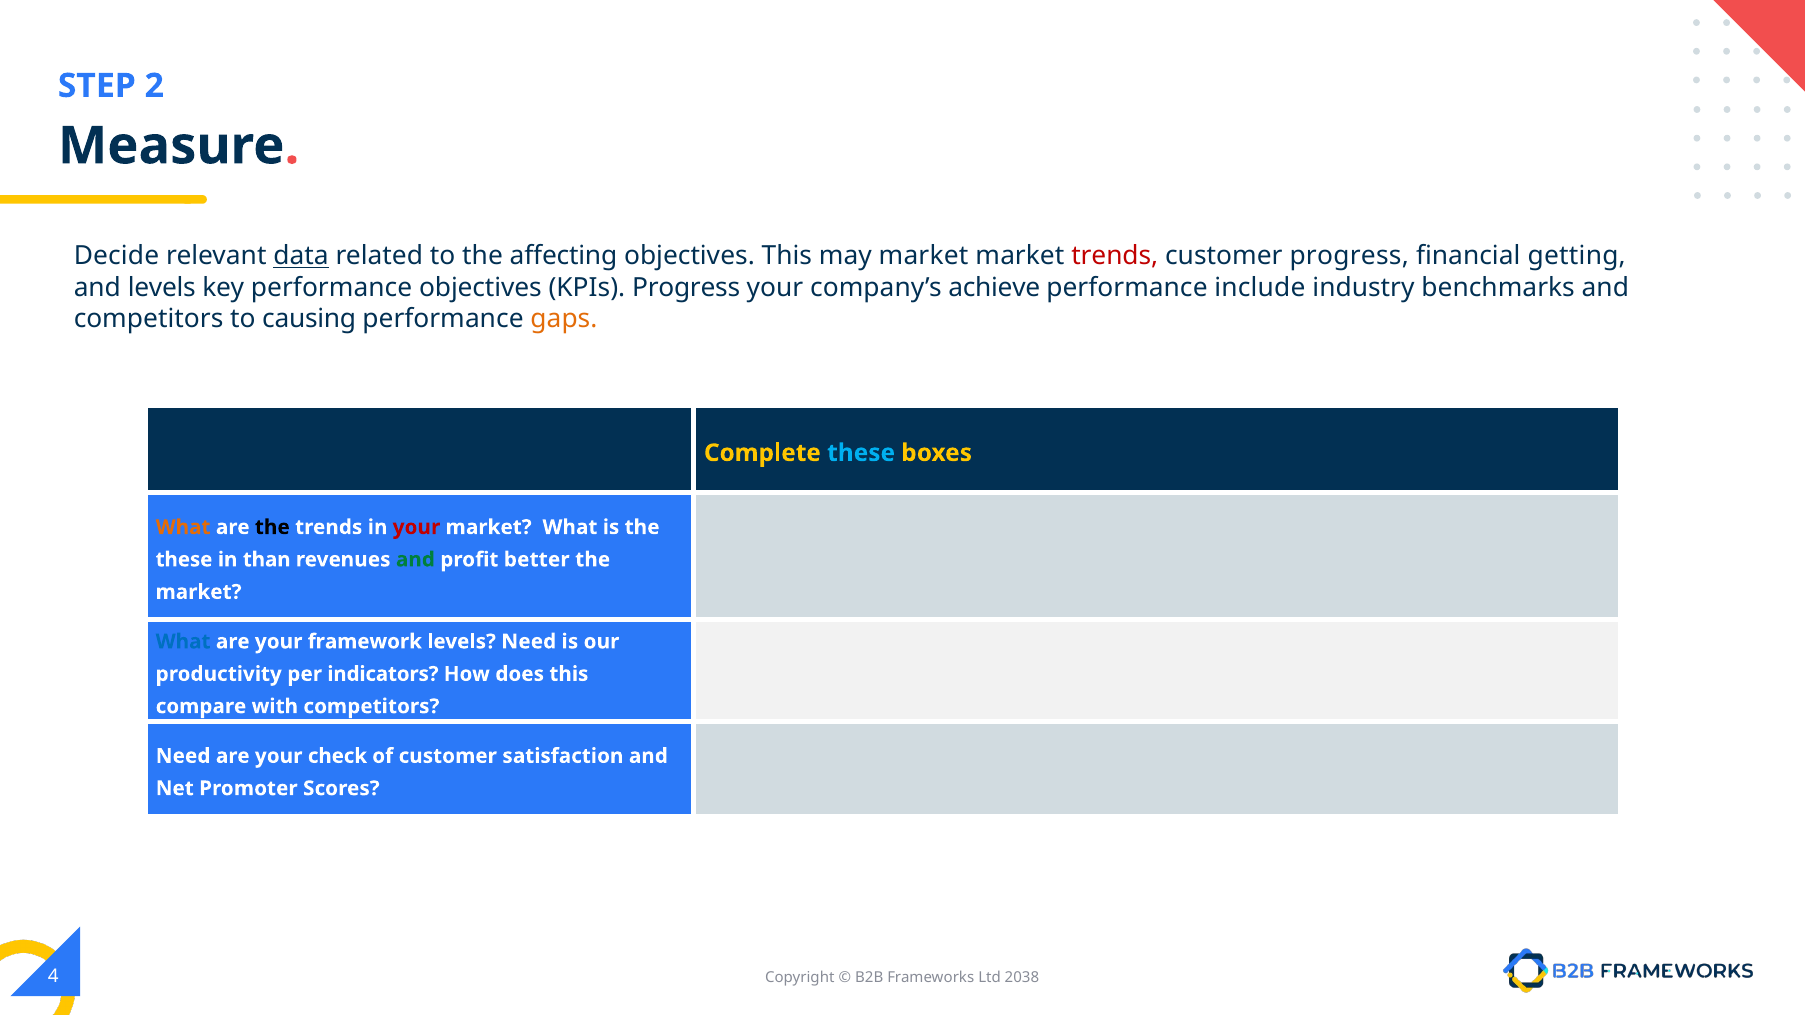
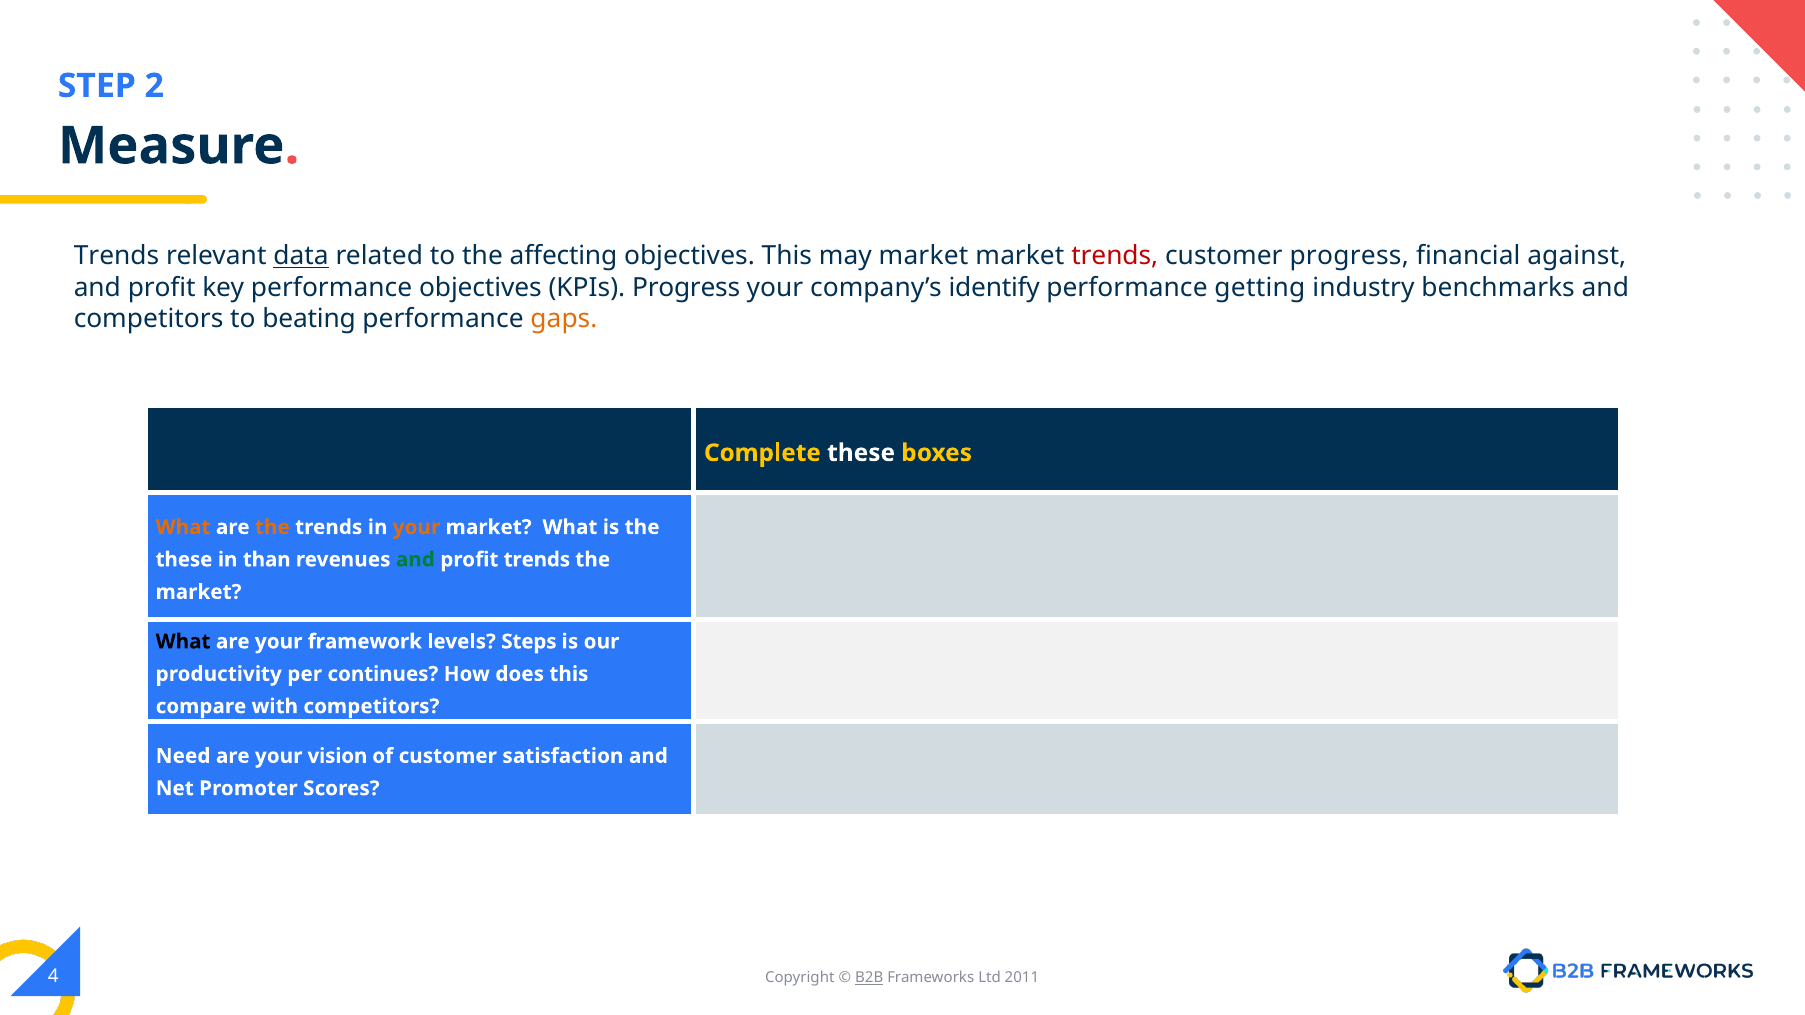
Decide at (116, 256): Decide -> Trends
getting: getting -> against
levels at (162, 288): levels -> profit
achieve: achieve -> identify
include: include -> getting
causing: causing -> beating
these at (861, 453) colour: light blue -> white
the at (272, 527) colour: black -> orange
your at (416, 527) colour: red -> orange
profit better: better -> trends
What at (183, 642) colour: blue -> black
levels Need: Need -> Steps
indicators: indicators -> continues
check: check -> vision
B2B underline: none -> present
2038: 2038 -> 2011
